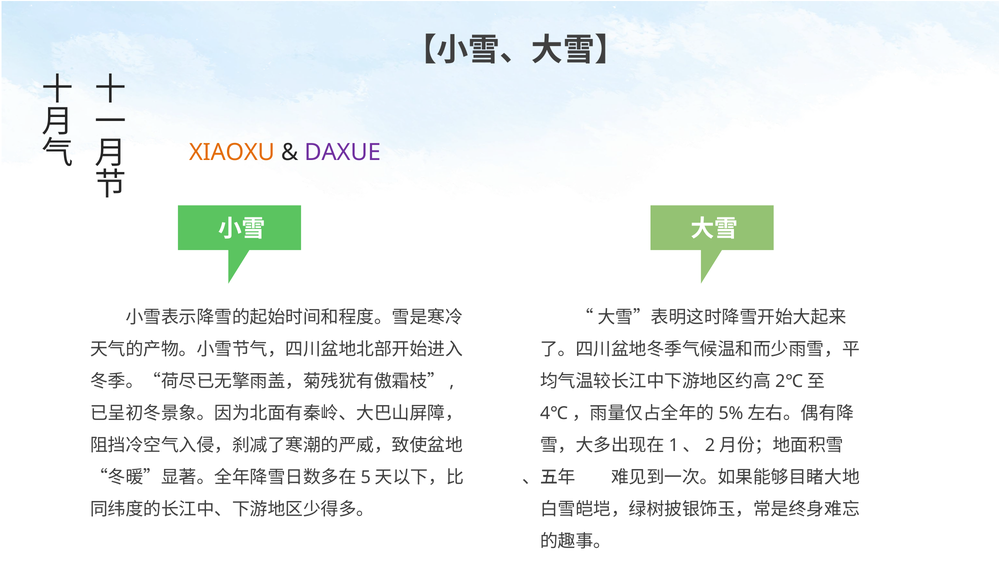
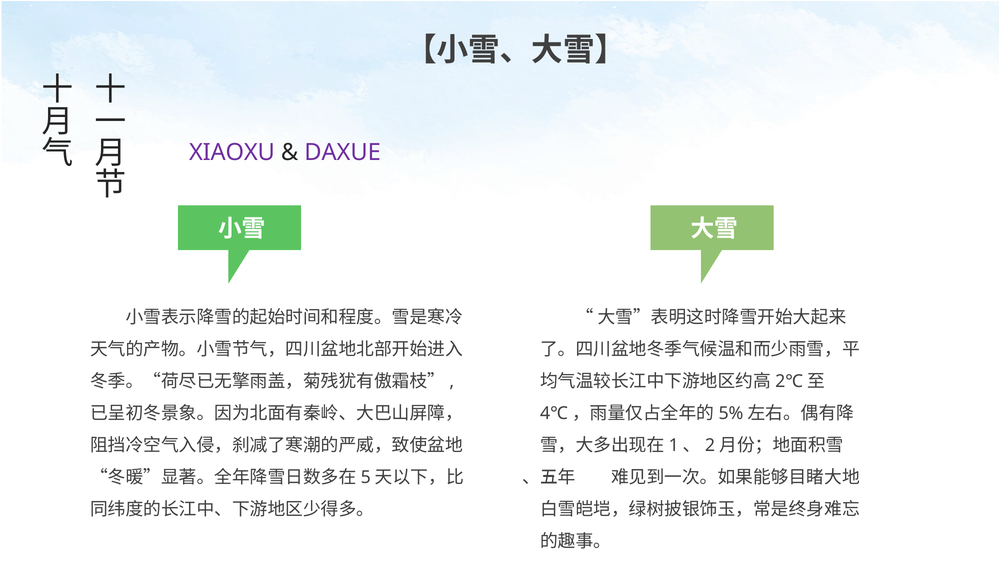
XIAOXU colour: orange -> purple
